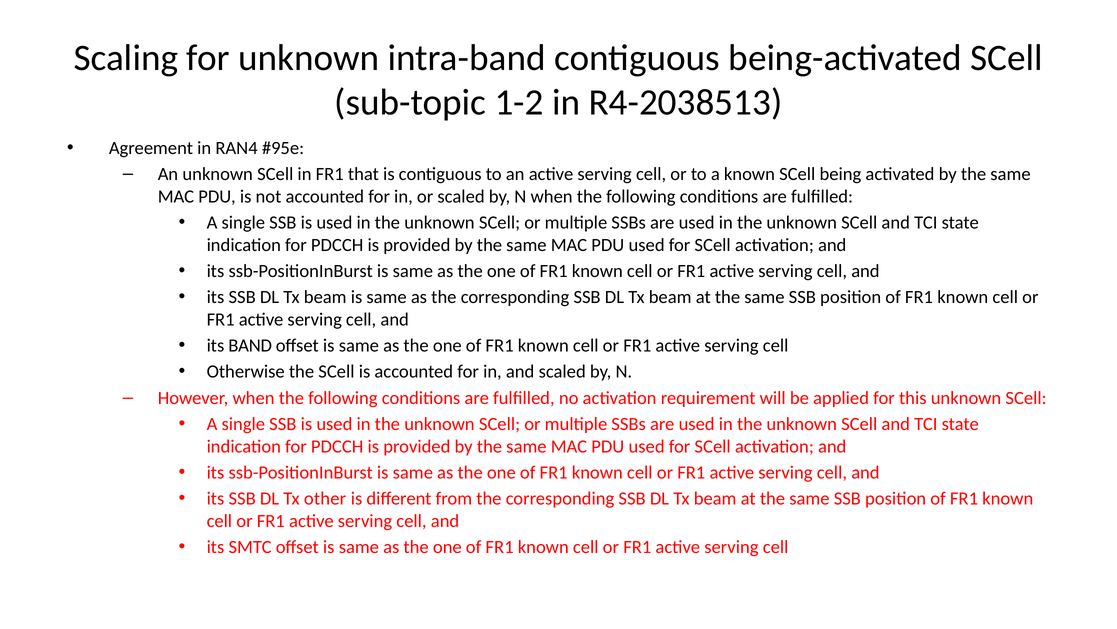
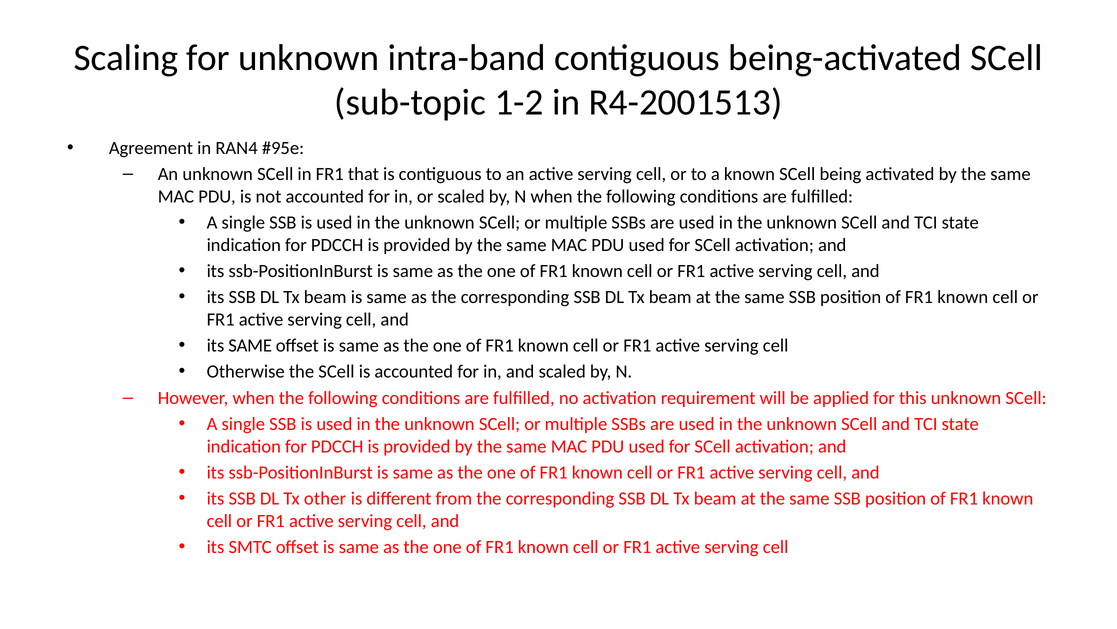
R4-2038513: R4-2038513 -> R4-2001513
its BAND: BAND -> SAME
